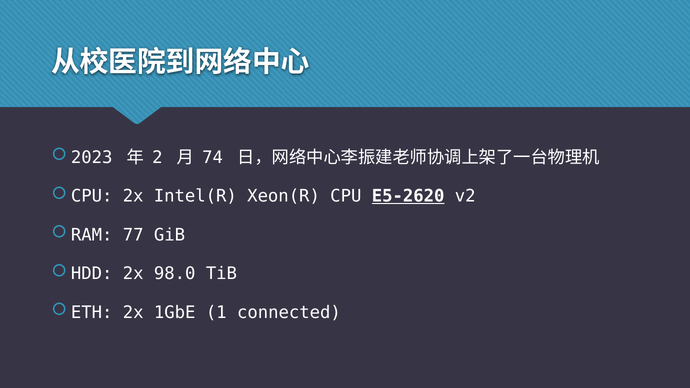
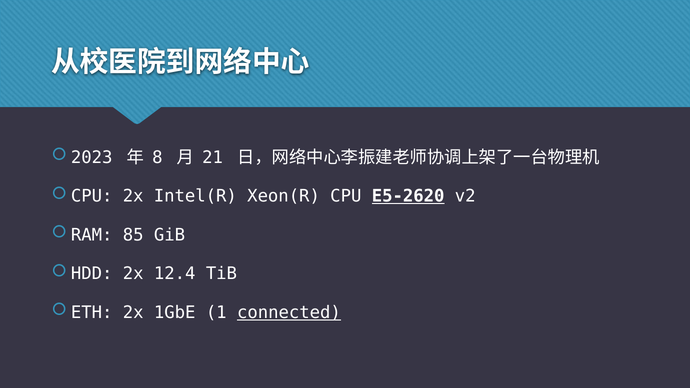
2: 2 -> 8
74: 74 -> 21
77: 77 -> 85
98.0: 98.0 -> 12.4
connected underline: none -> present
